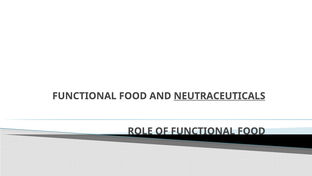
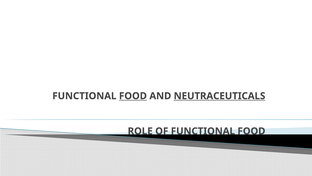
FOOD at (133, 96) underline: none -> present
